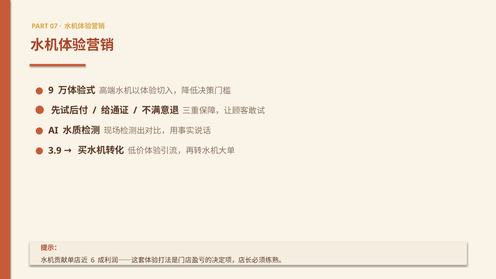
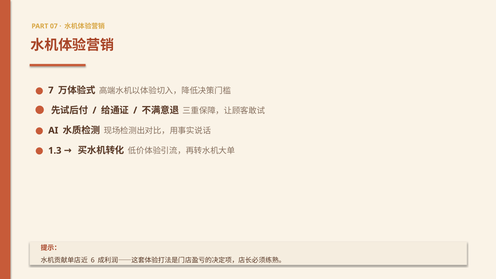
9: 9 -> 7
3.9: 3.9 -> 1.3
